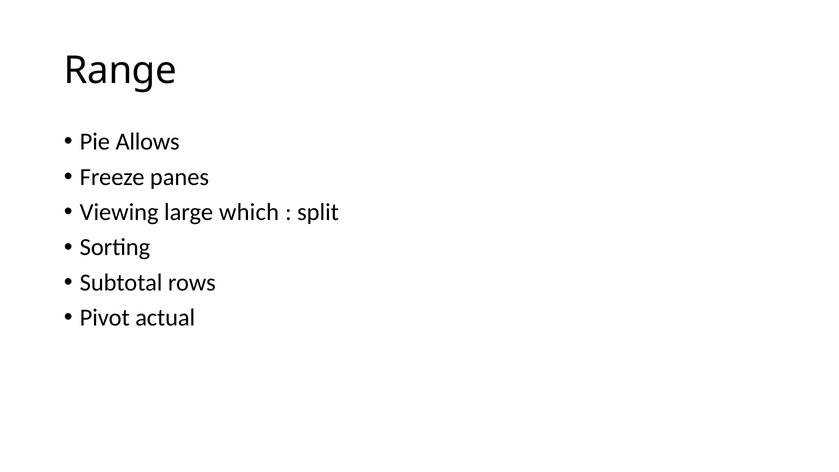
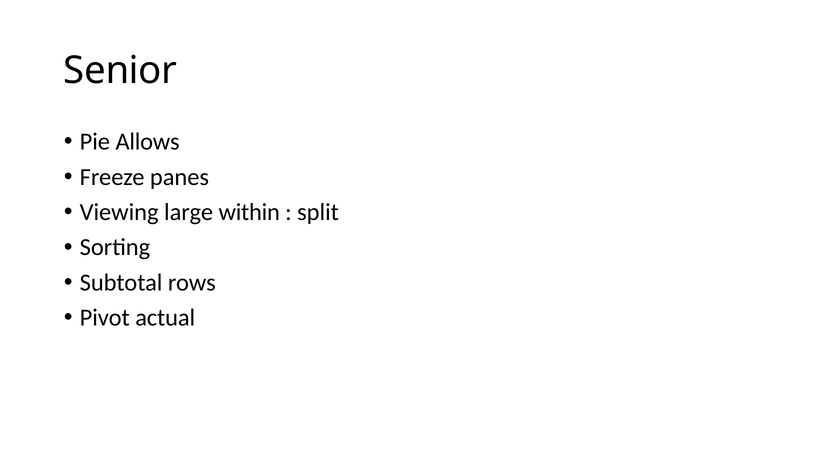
Range: Range -> Senior
which: which -> within
